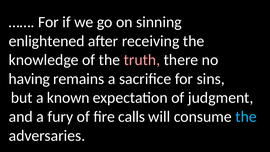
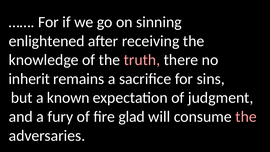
having: having -> inherit
calls: calls -> glad
the at (246, 117) colour: light blue -> pink
